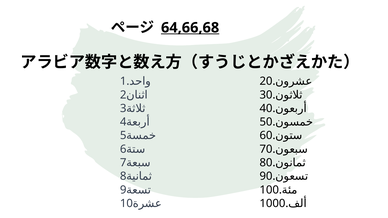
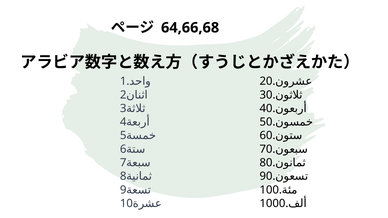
64,66,68 underline: present -> none
